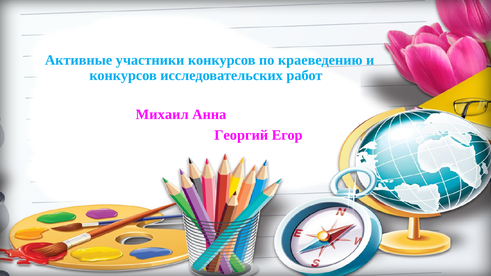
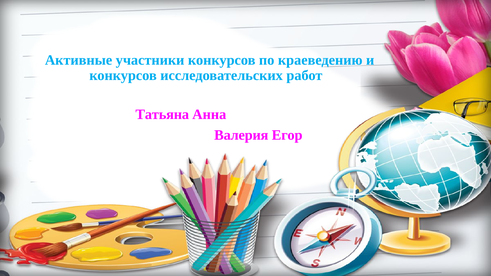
Михаил: Михаил -> Татьяна
Георгий: Георгий -> Валерия
